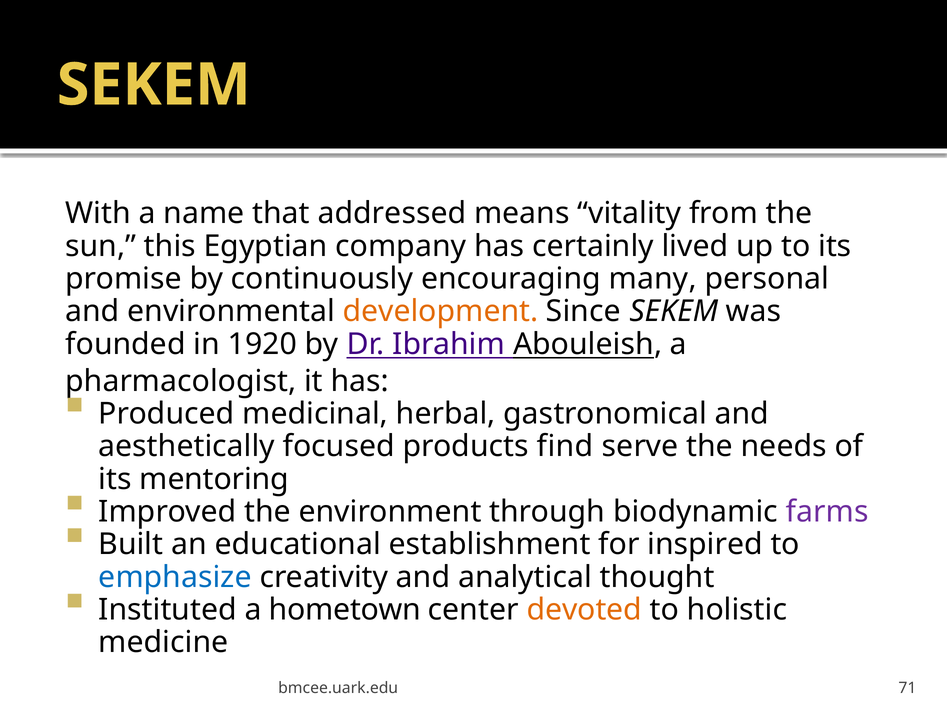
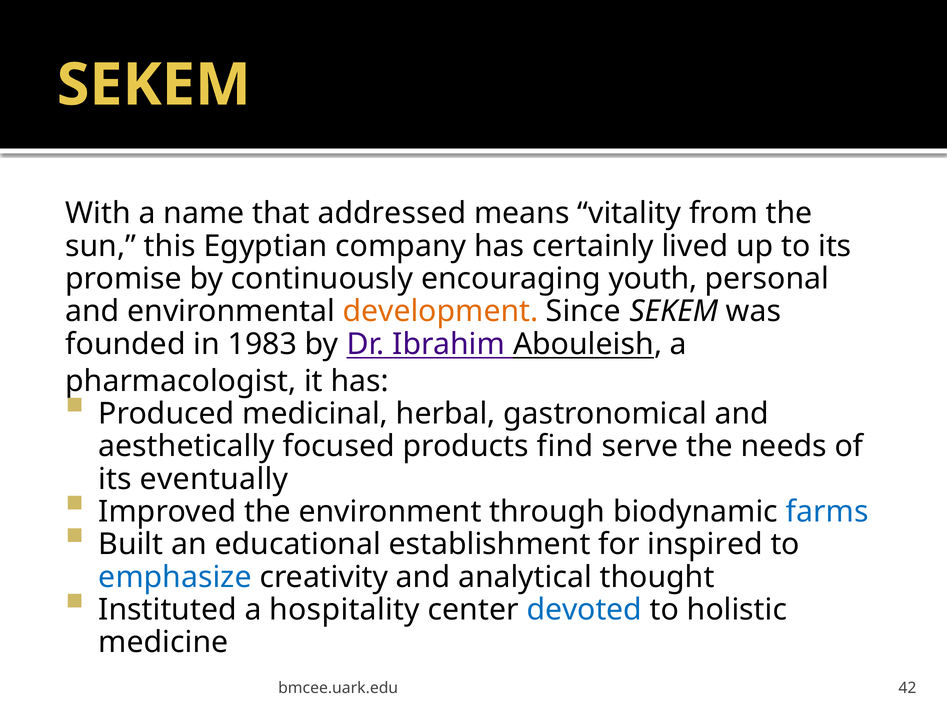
many: many -> youth
1920: 1920 -> 1983
mentoring: mentoring -> eventually
farms colour: purple -> blue
hometown: hometown -> hospitality
devoted colour: orange -> blue
71: 71 -> 42
